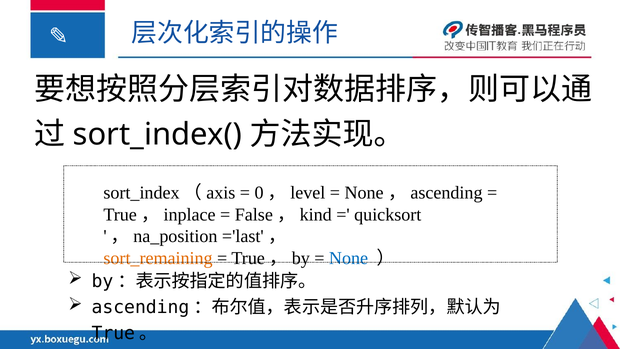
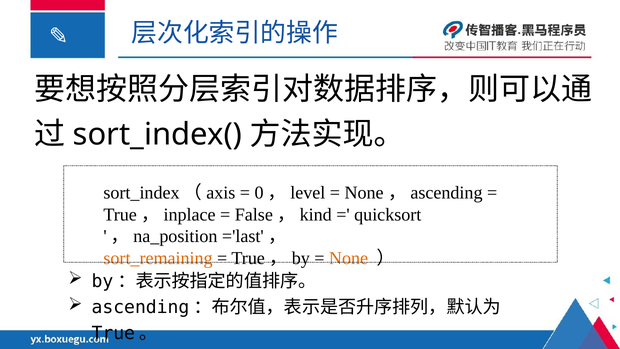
None at (349, 258) colour: blue -> orange
